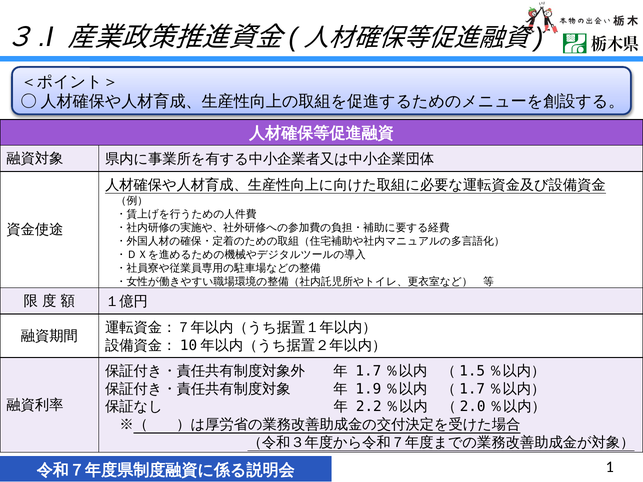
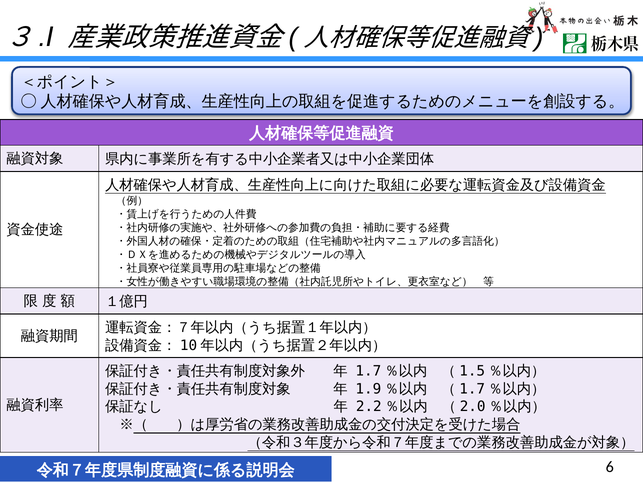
1: 1 -> 6
